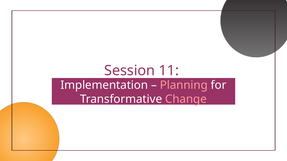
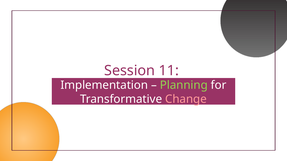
Planning colour: pink -> light green
